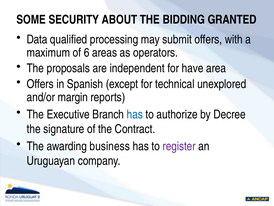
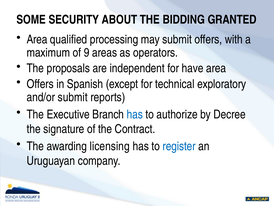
Data at (37, 39): Data -> Area
6: 6 -> 9
unexplored: unexplored -> exploratory
and/or margin: margin -> submit
business: business -> licensing
register colour: purple -> blue
